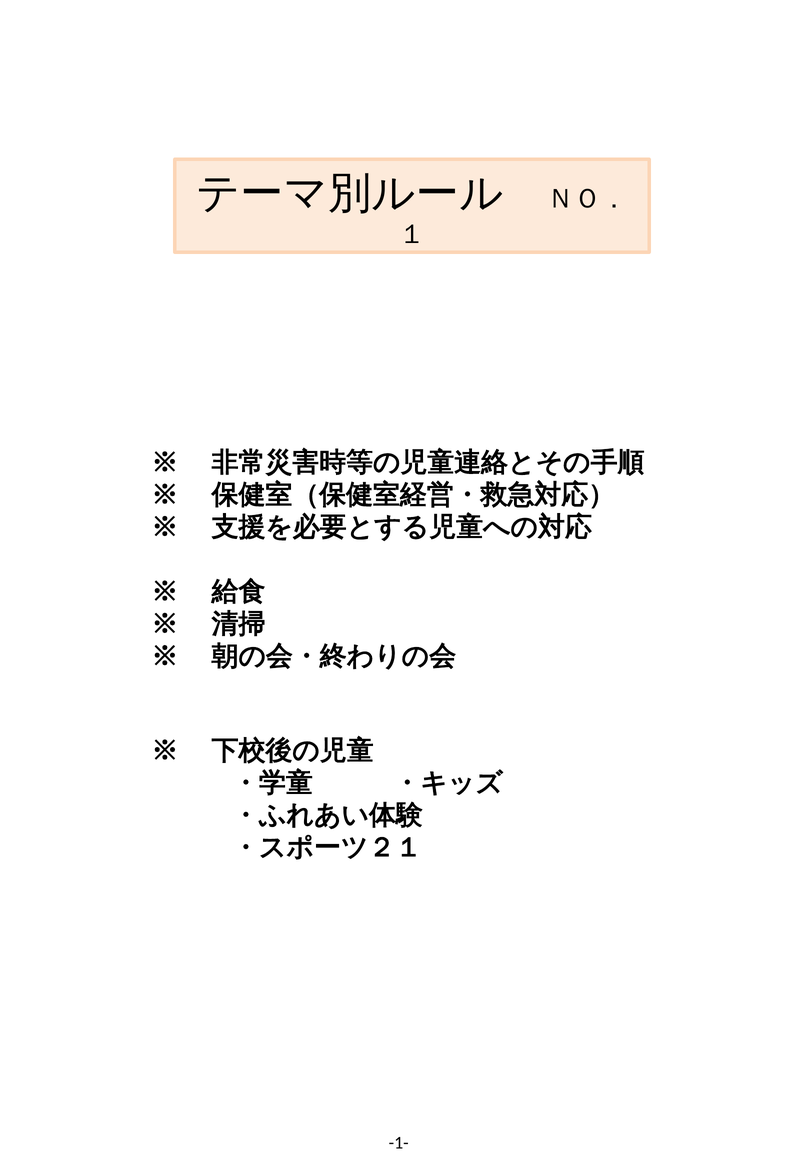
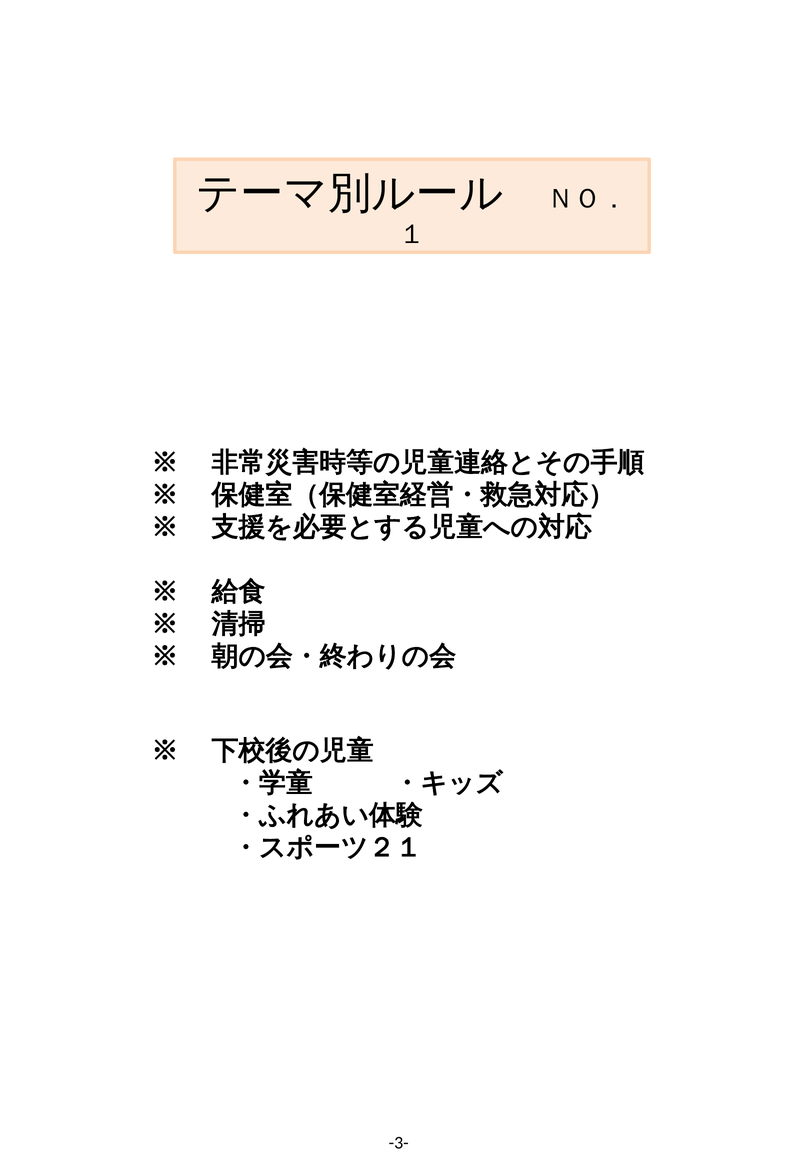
-1-: -1- -> -3-
